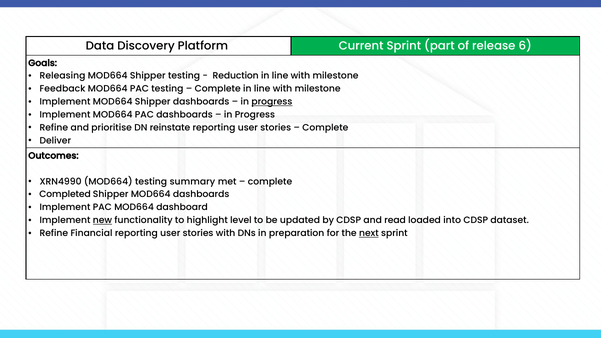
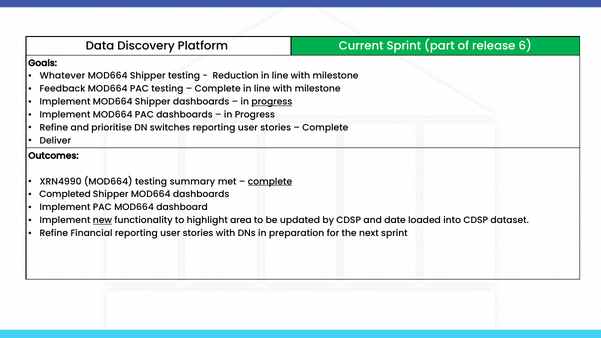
Releasing: Releasing -> Whatever
reinstate: reinstate -> switches
complete at (270, 182) underline: none -> present
level: level -> area
read: read -> date
next underline: present -> none
